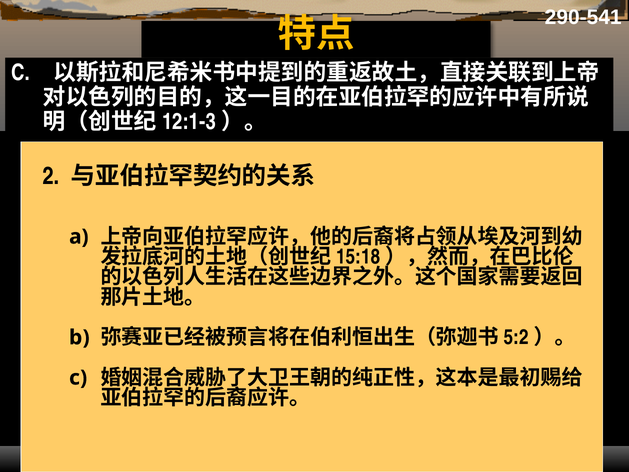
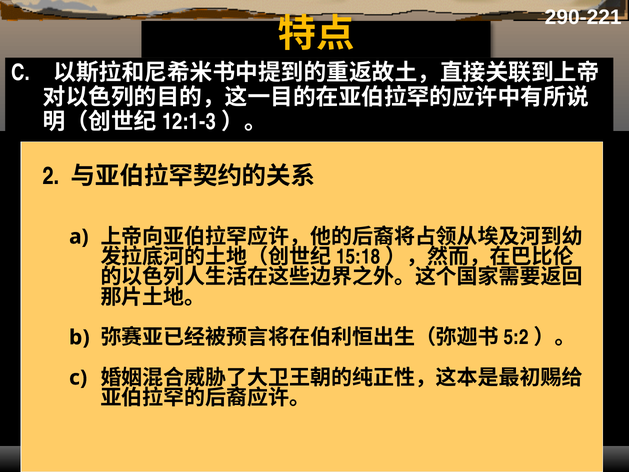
290-541: 290-541 -> 290-221
